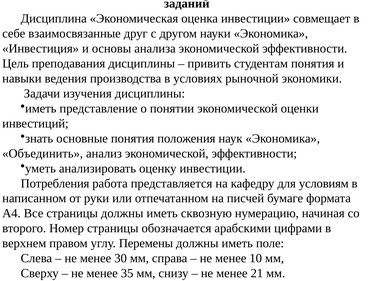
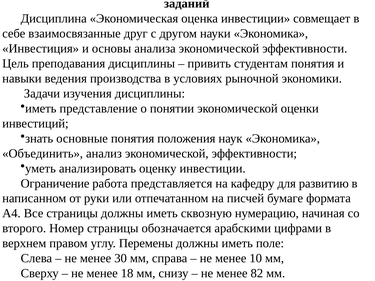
Потребления: Потребления -> Ограничение
условиям: условиям -> развитию
35: 35 -> 18
21: 21 -> 82
